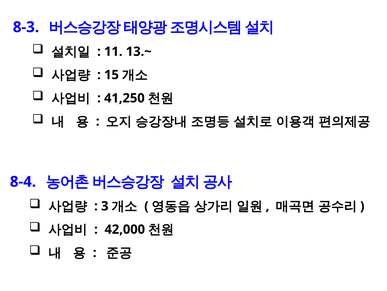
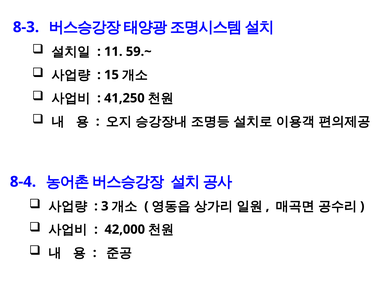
13.~: 13.~ -> 59.~
